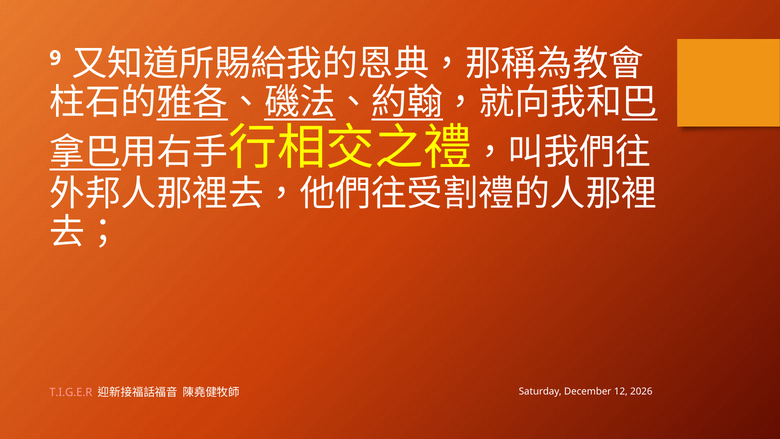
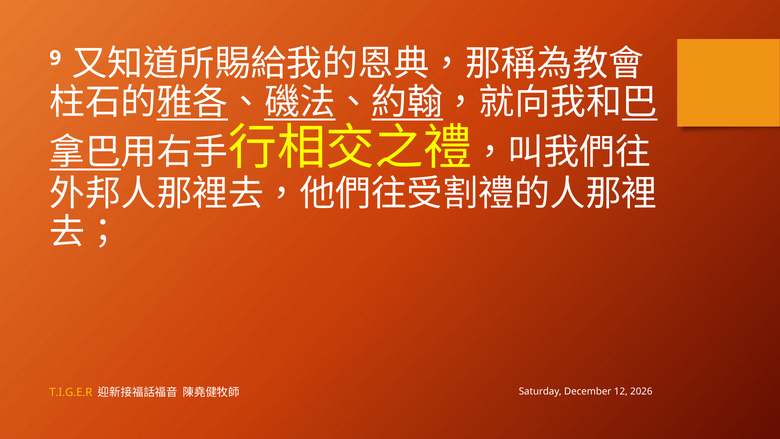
T.I.G.E.R colour: pink -> yellow
